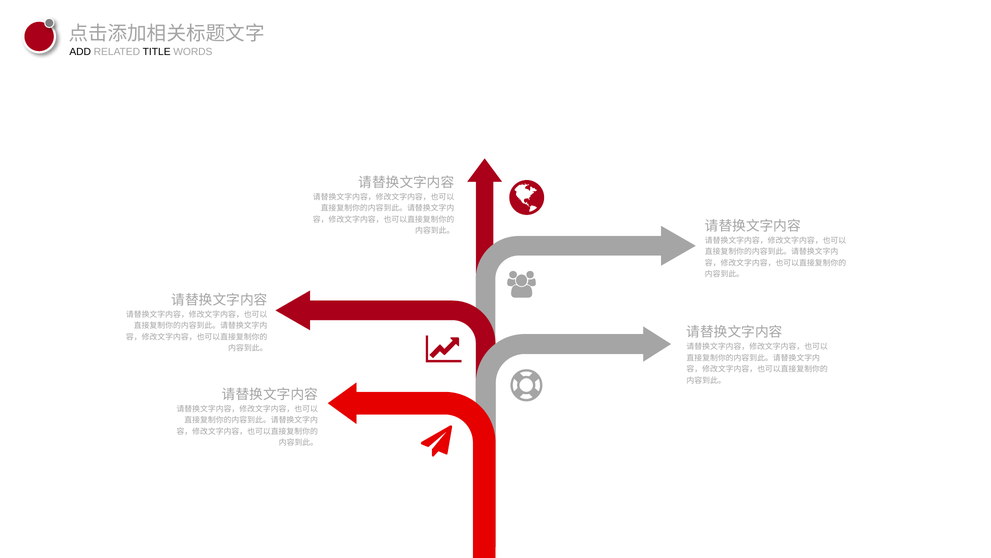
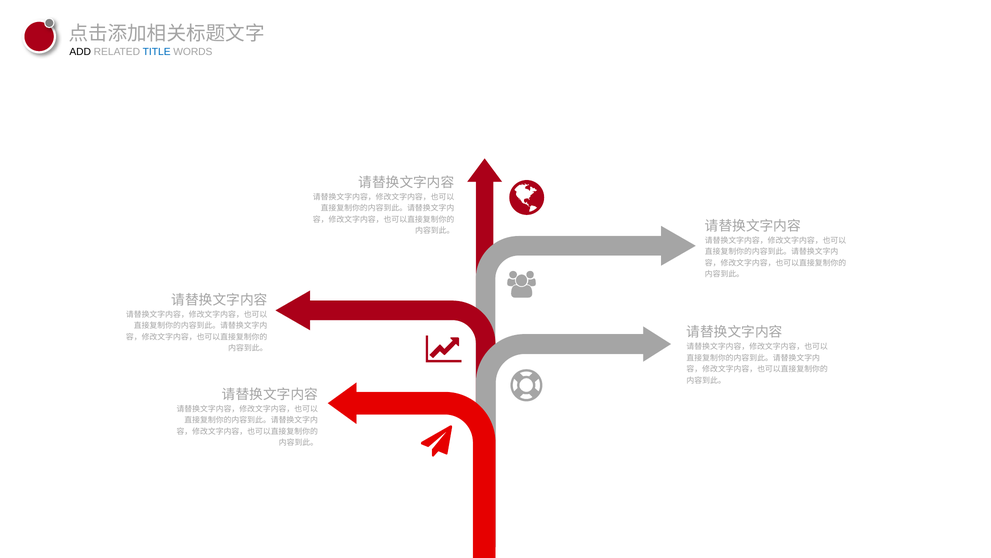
TITLE colour: black -> blue
